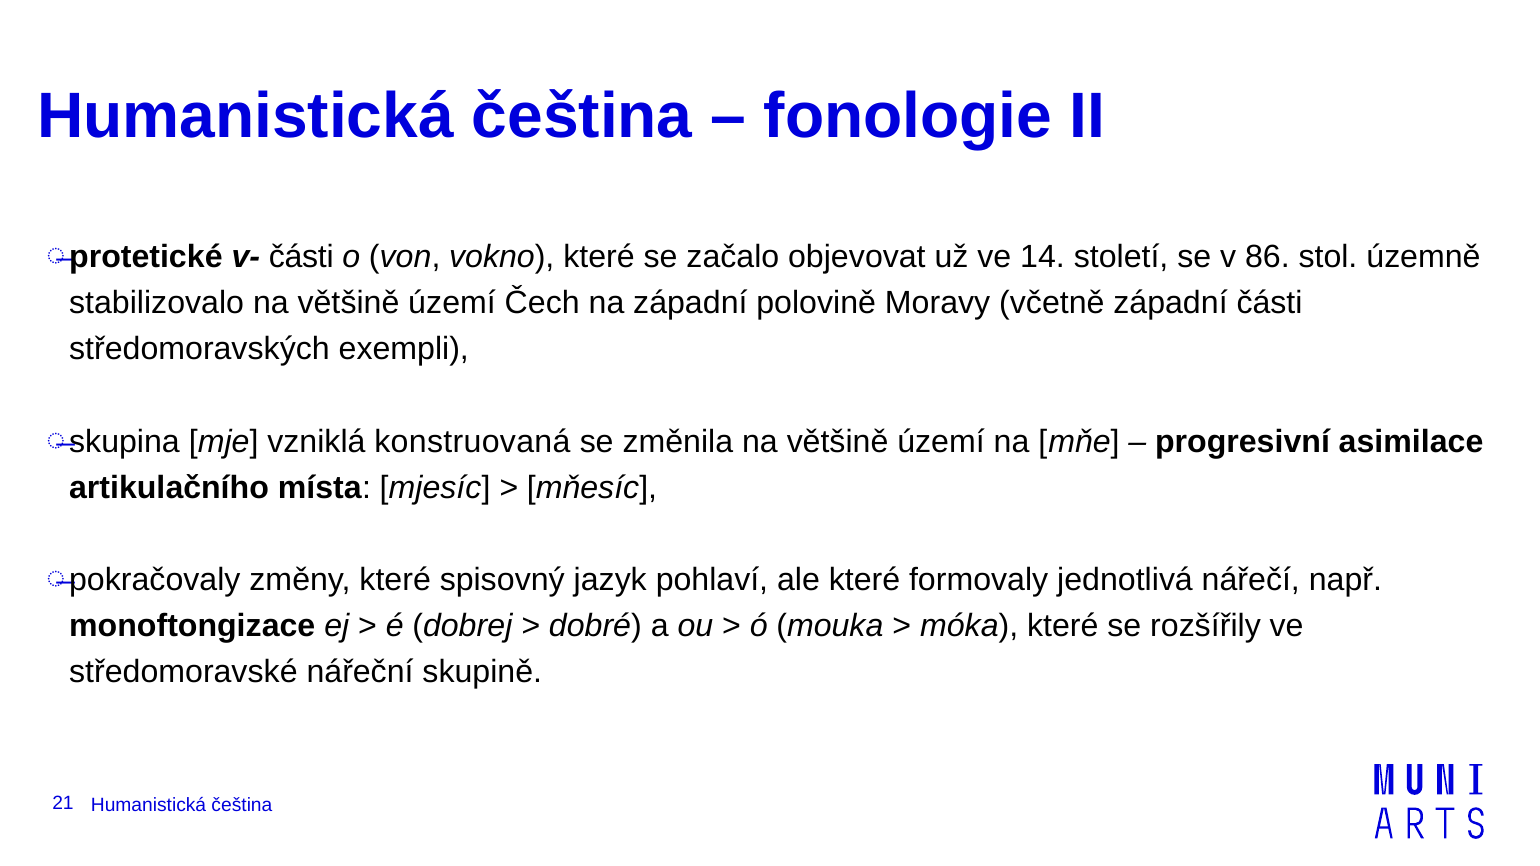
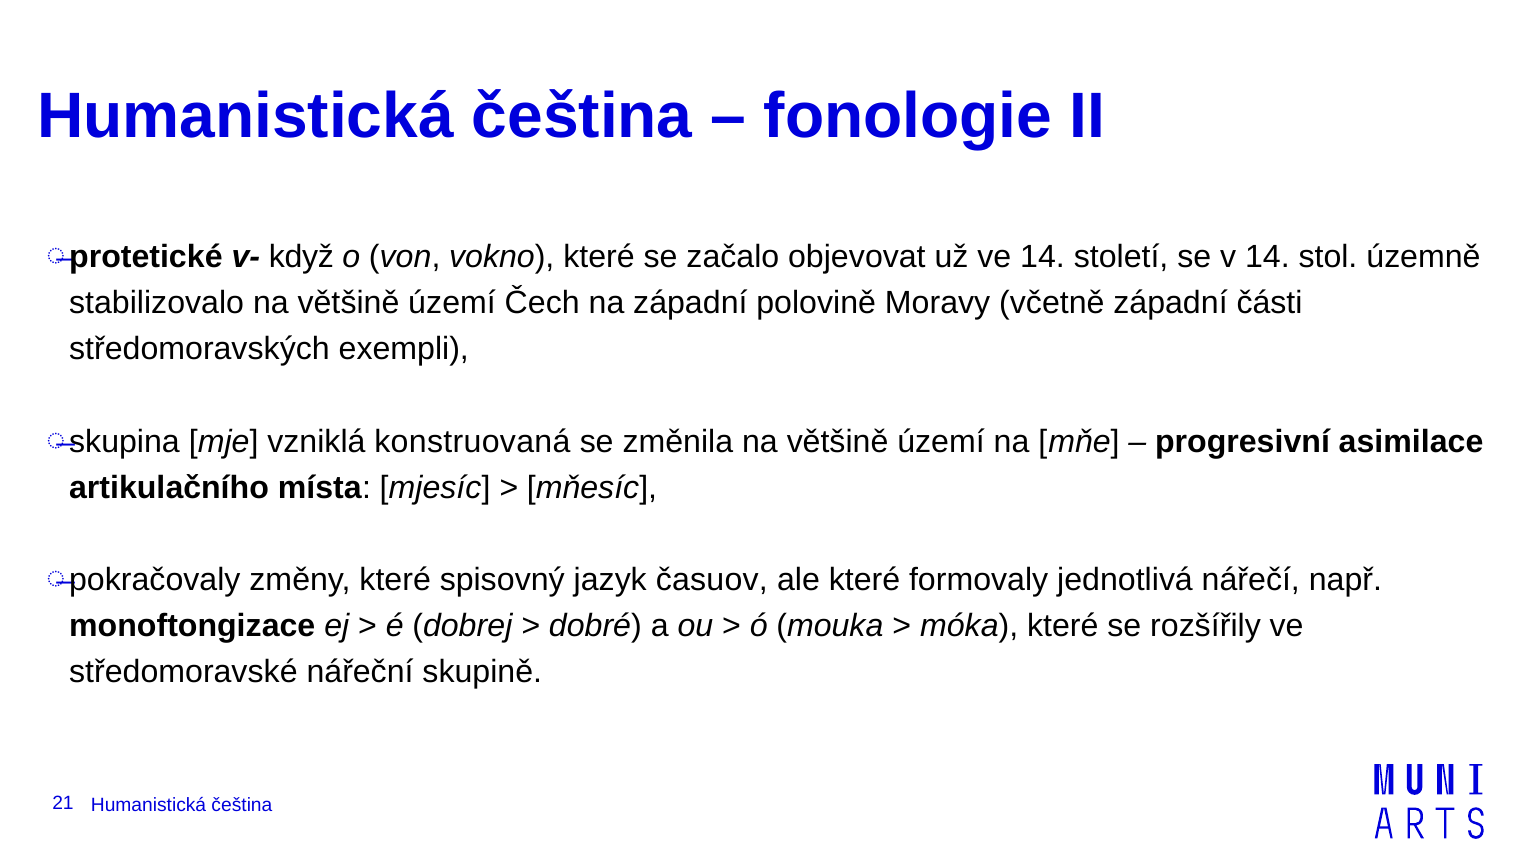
v‑ části: části -> když
v 86: 86 -> 14
pohlaví: pohlaví -> časuov
